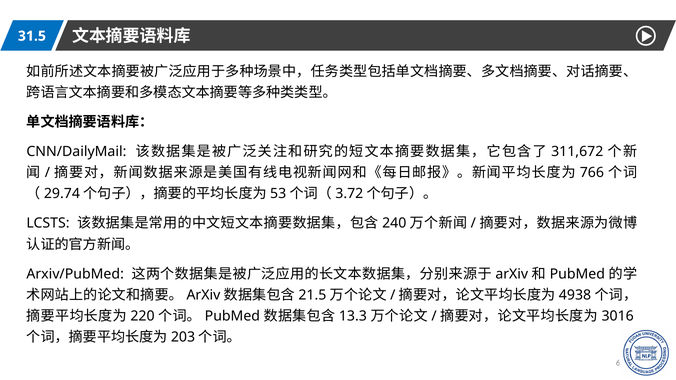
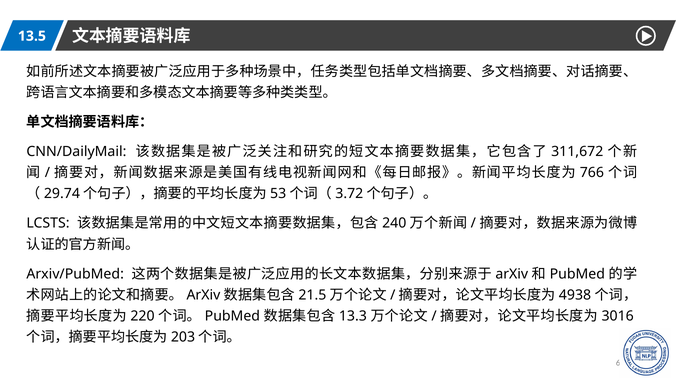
31.5: 31.5 -> 13.5
